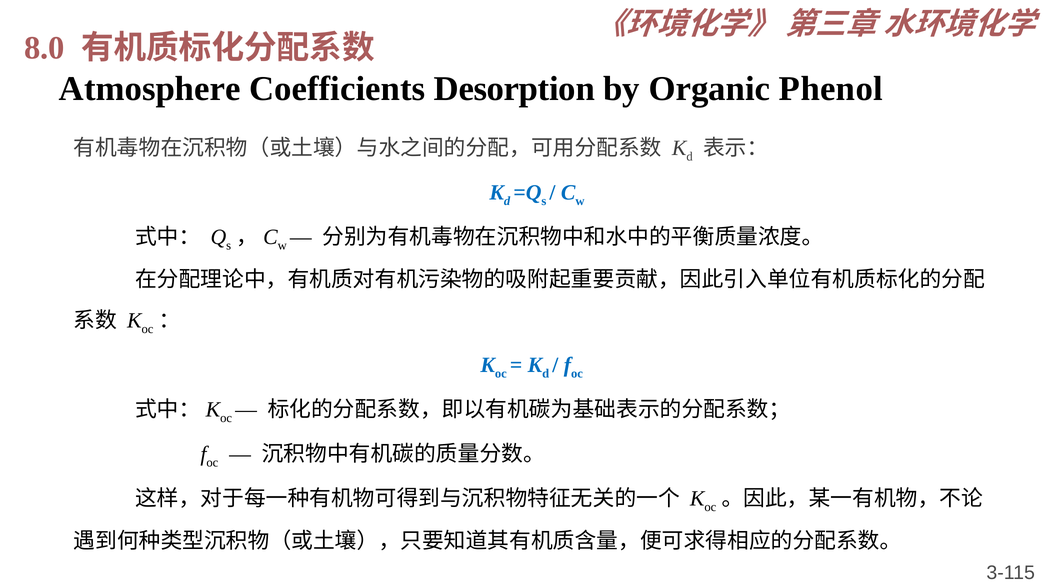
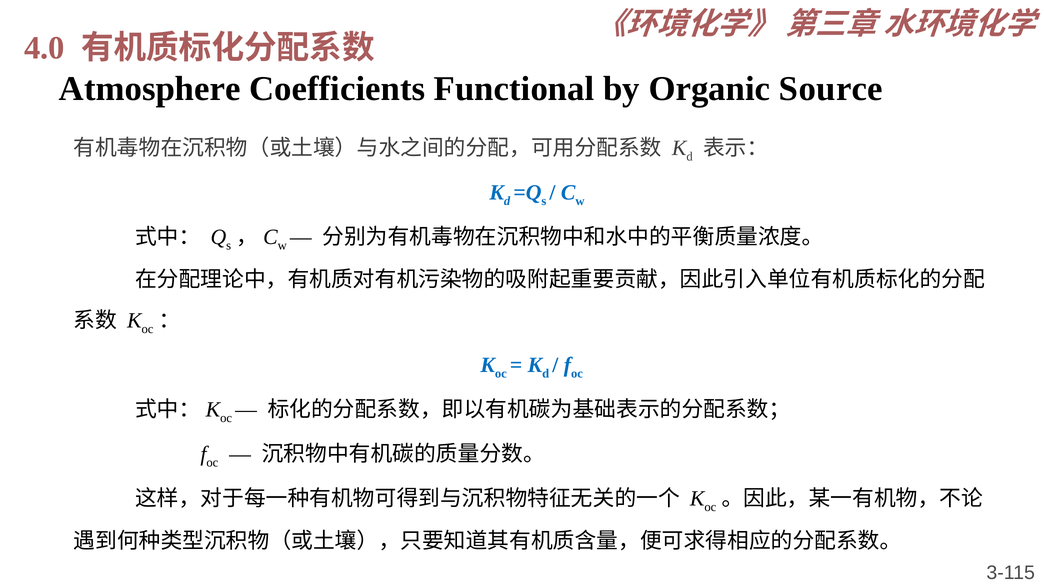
8.0: 8.0 -> 4.0
Desorption: Desorption -> Functional
Phenol: Phenol -> Source
